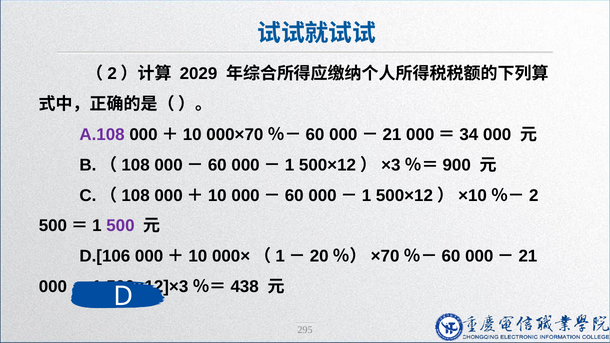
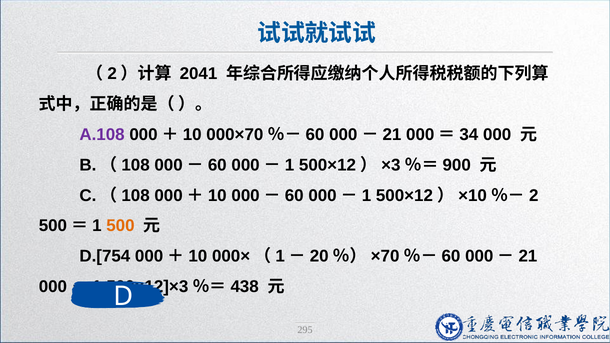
2029: 2029 -> 2041
500 colour: purple -> orange
D.[106: D.[106 -> D.[754
